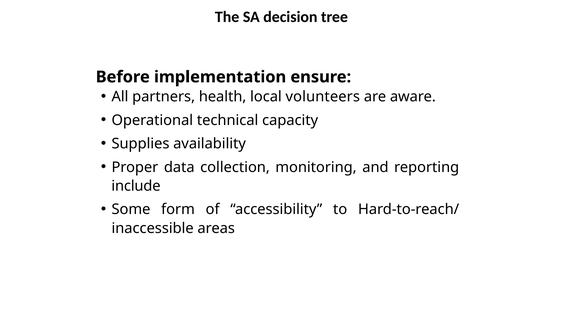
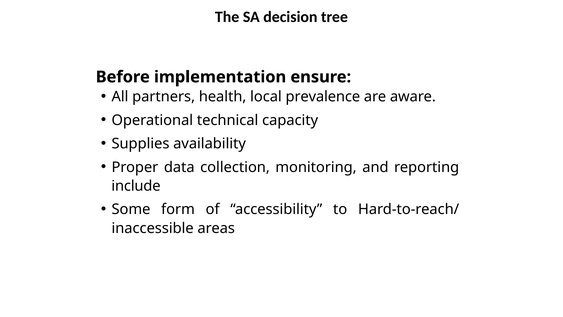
volunteers: volunteers -> prevalence
